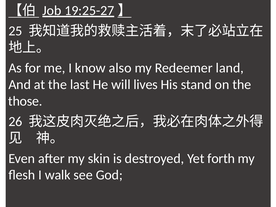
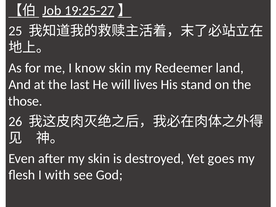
know also: also -> skin
forth: forth -> goes
walk: walk -> with
